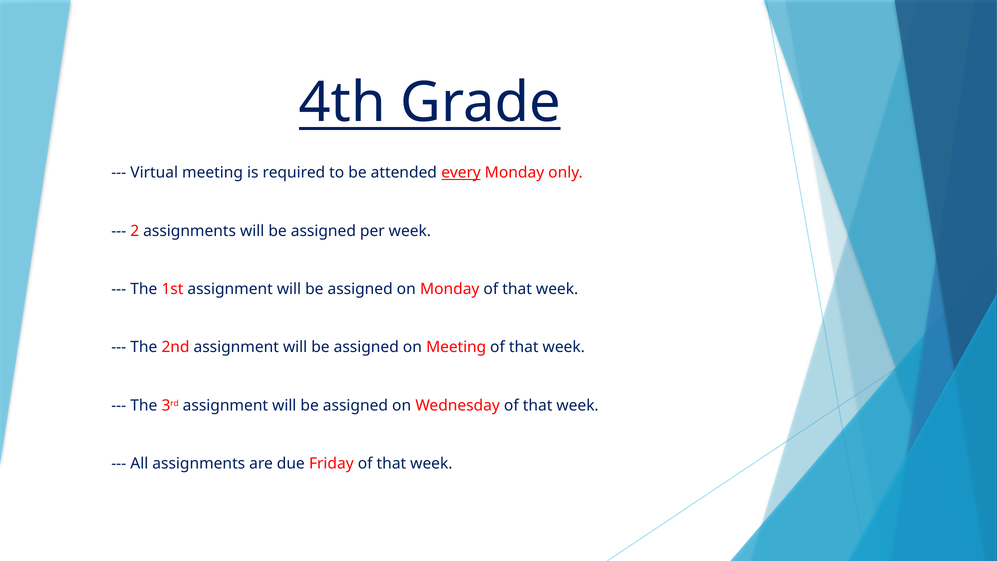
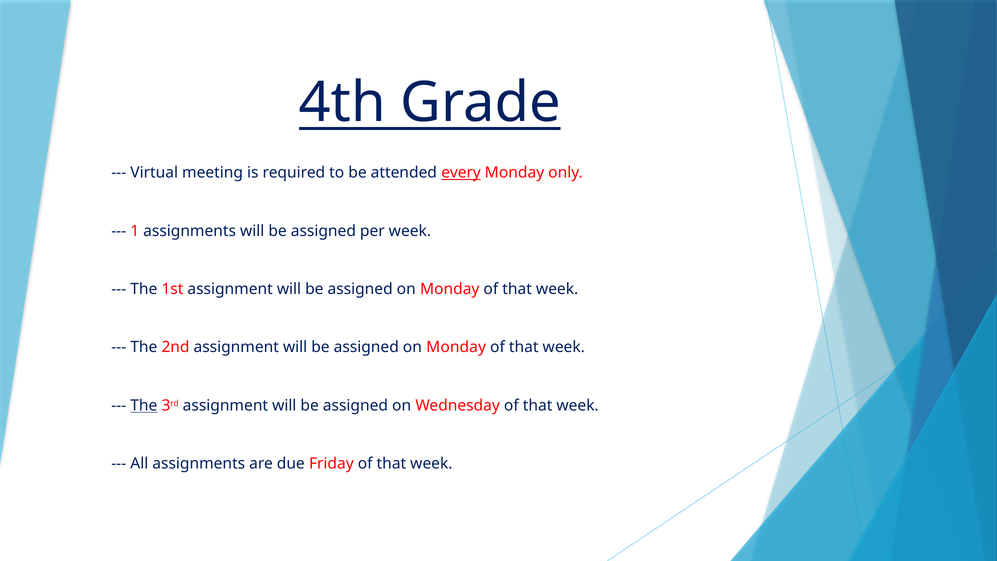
2: 2 -> 1
Meeting at (456, 347): Meeting -> Monday
The at (144, 405) underline: none -> present
